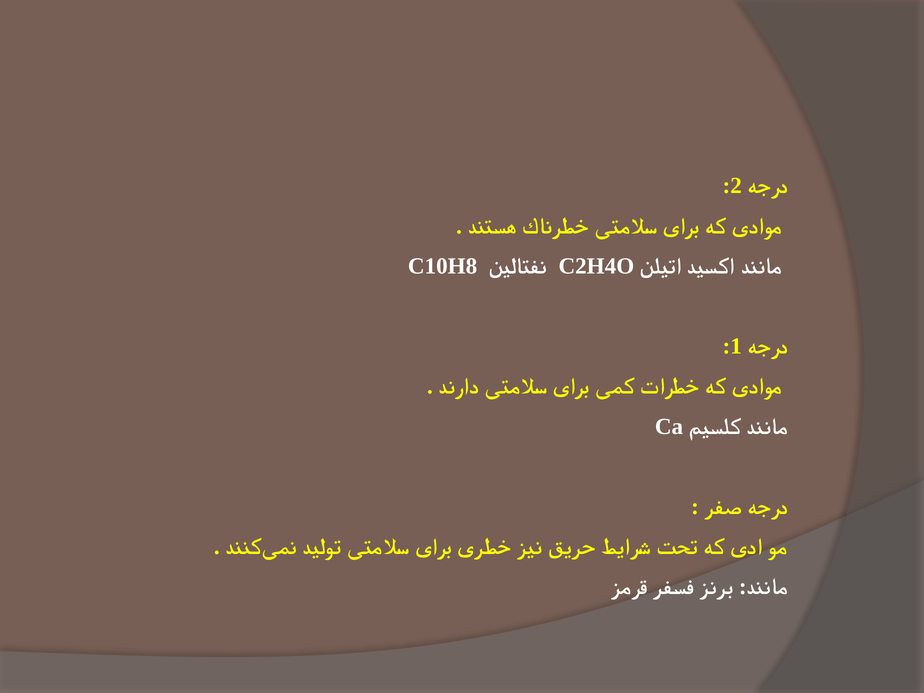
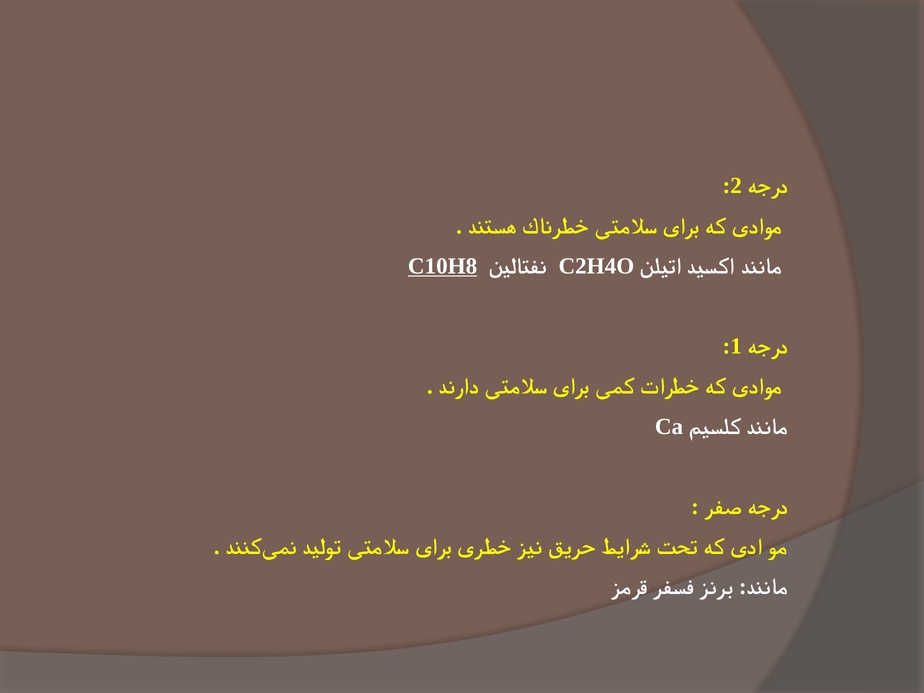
C10H8 underline: none -> present
